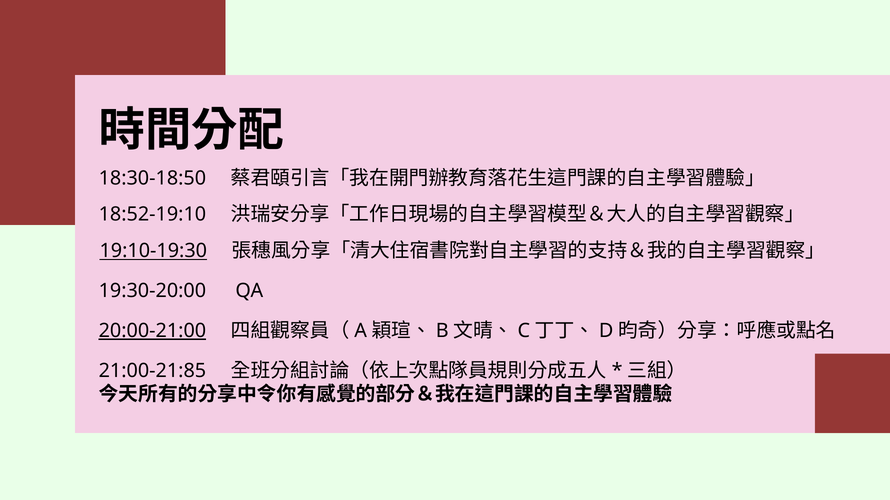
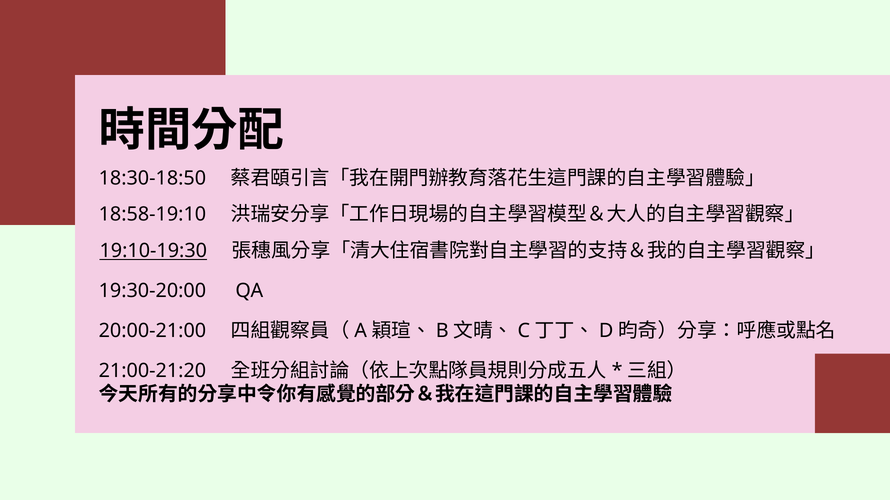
18:52-19:10: 18:52-19:10 -> 18:58-19:10
20:00-21:00 underline: present -> none
21:00-21:85: 21:00-21:85 -> 21:00-21:20
